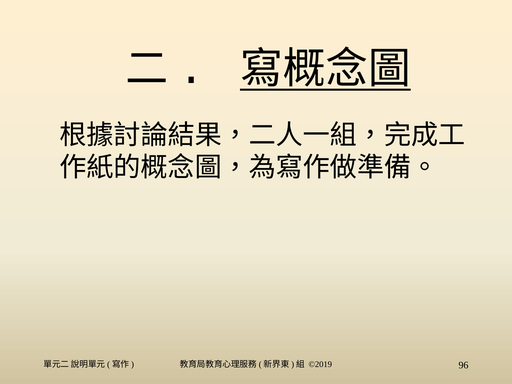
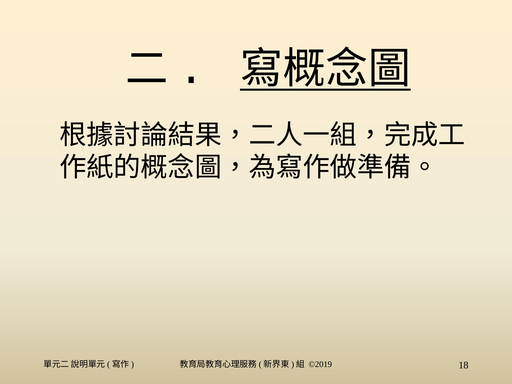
96: 96 -> 18
